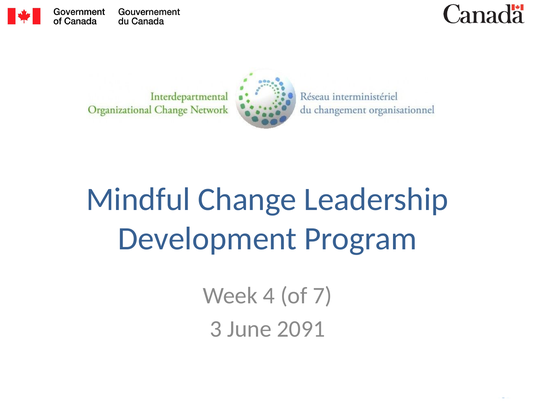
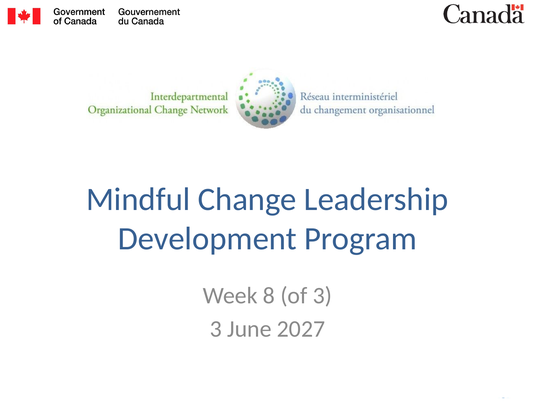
4: 4 -> 8
of 7: 7 -> 3
2091: 2091 -> 2027
